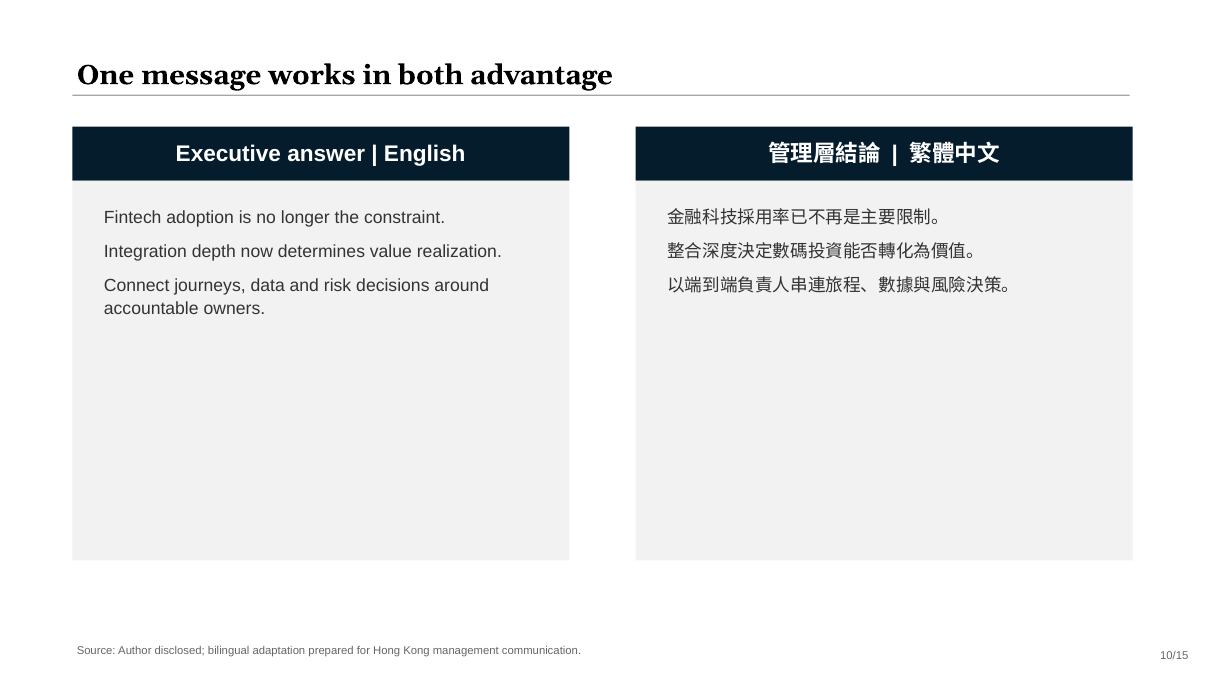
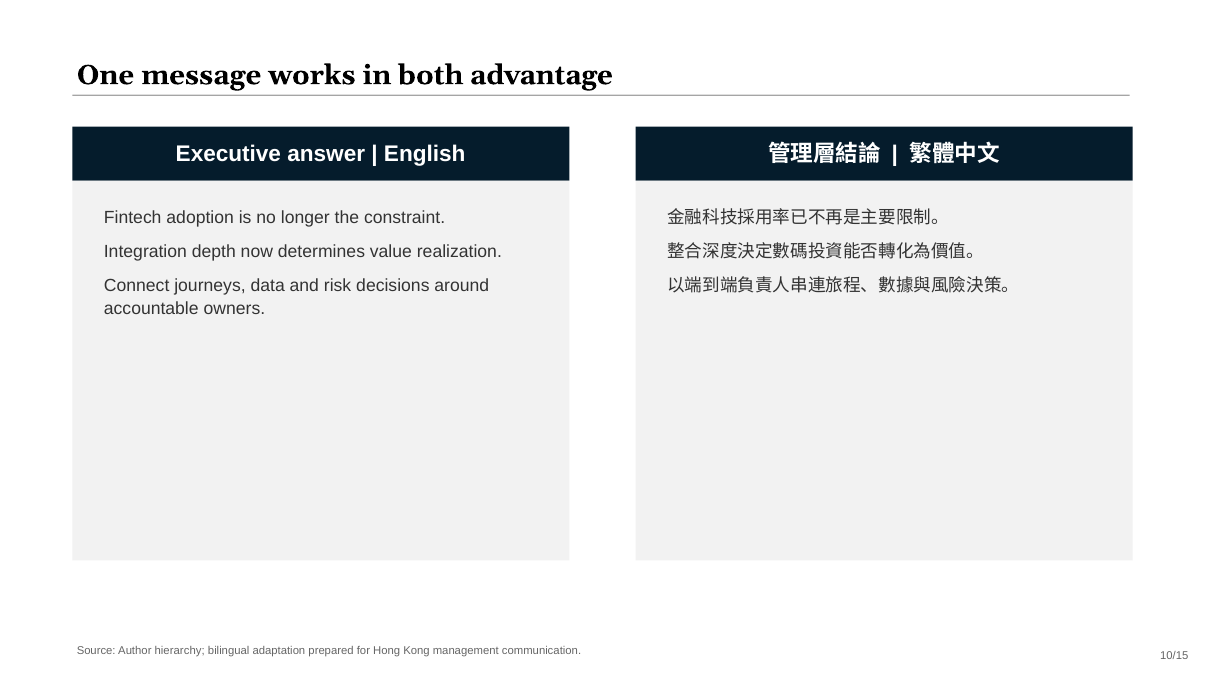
disclosed: disclosed -> hierarchy
